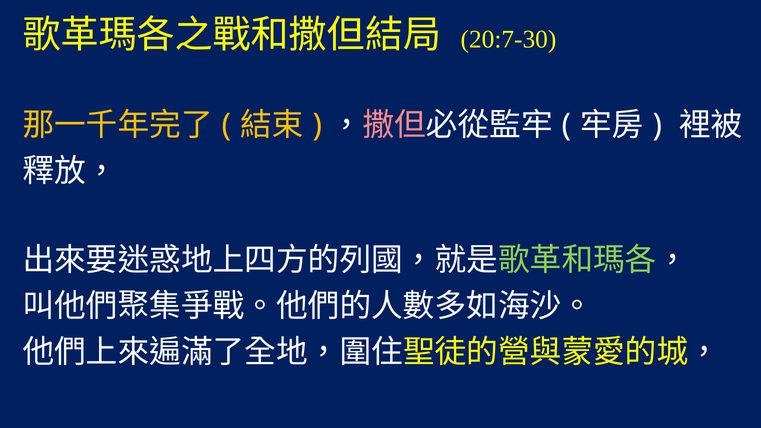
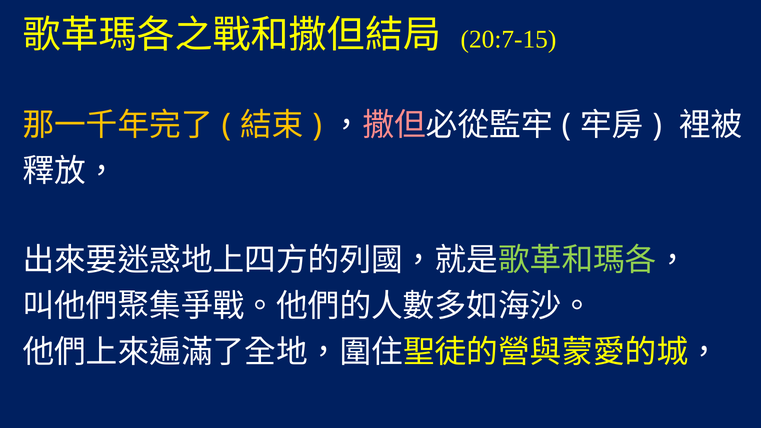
20:7-30: 20:7-30 -> 20:7-15
